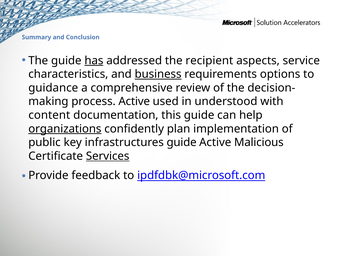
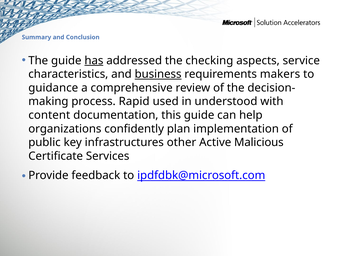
recipient: recipient -> checking
options: options -> makers
process Active: Active -> Rapid
organizations underline: present -> none
infrastructures guide: guide -> other
Services underline: present -> none
